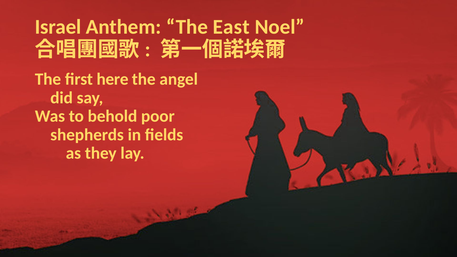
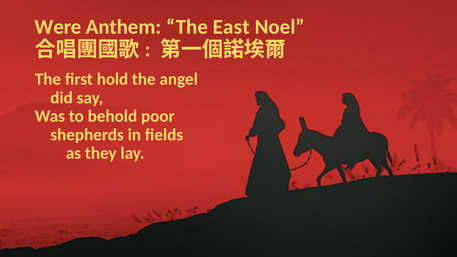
Israel: Israel -> Were
here: here -> hold
